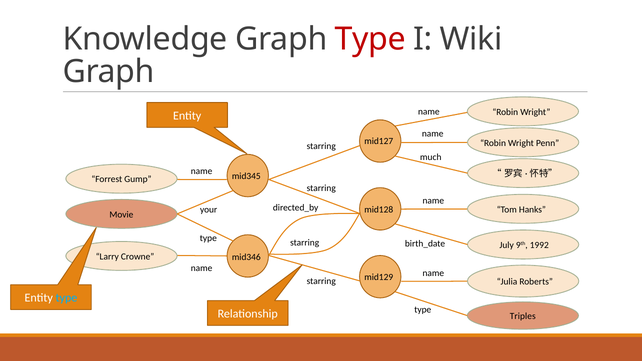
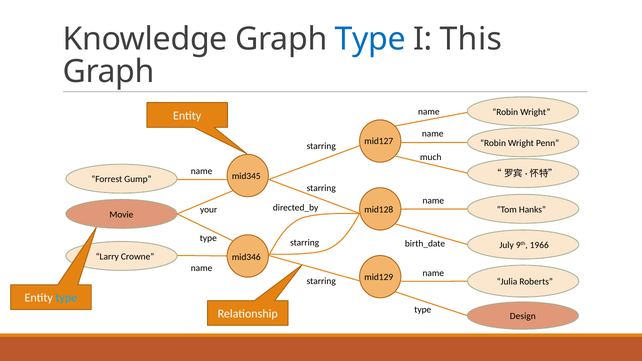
Type at (370, 39) colour: red -> blue
Wiki: Wiki -> This
1992: 1992 -> 1966
Triples: Triples -> Design
